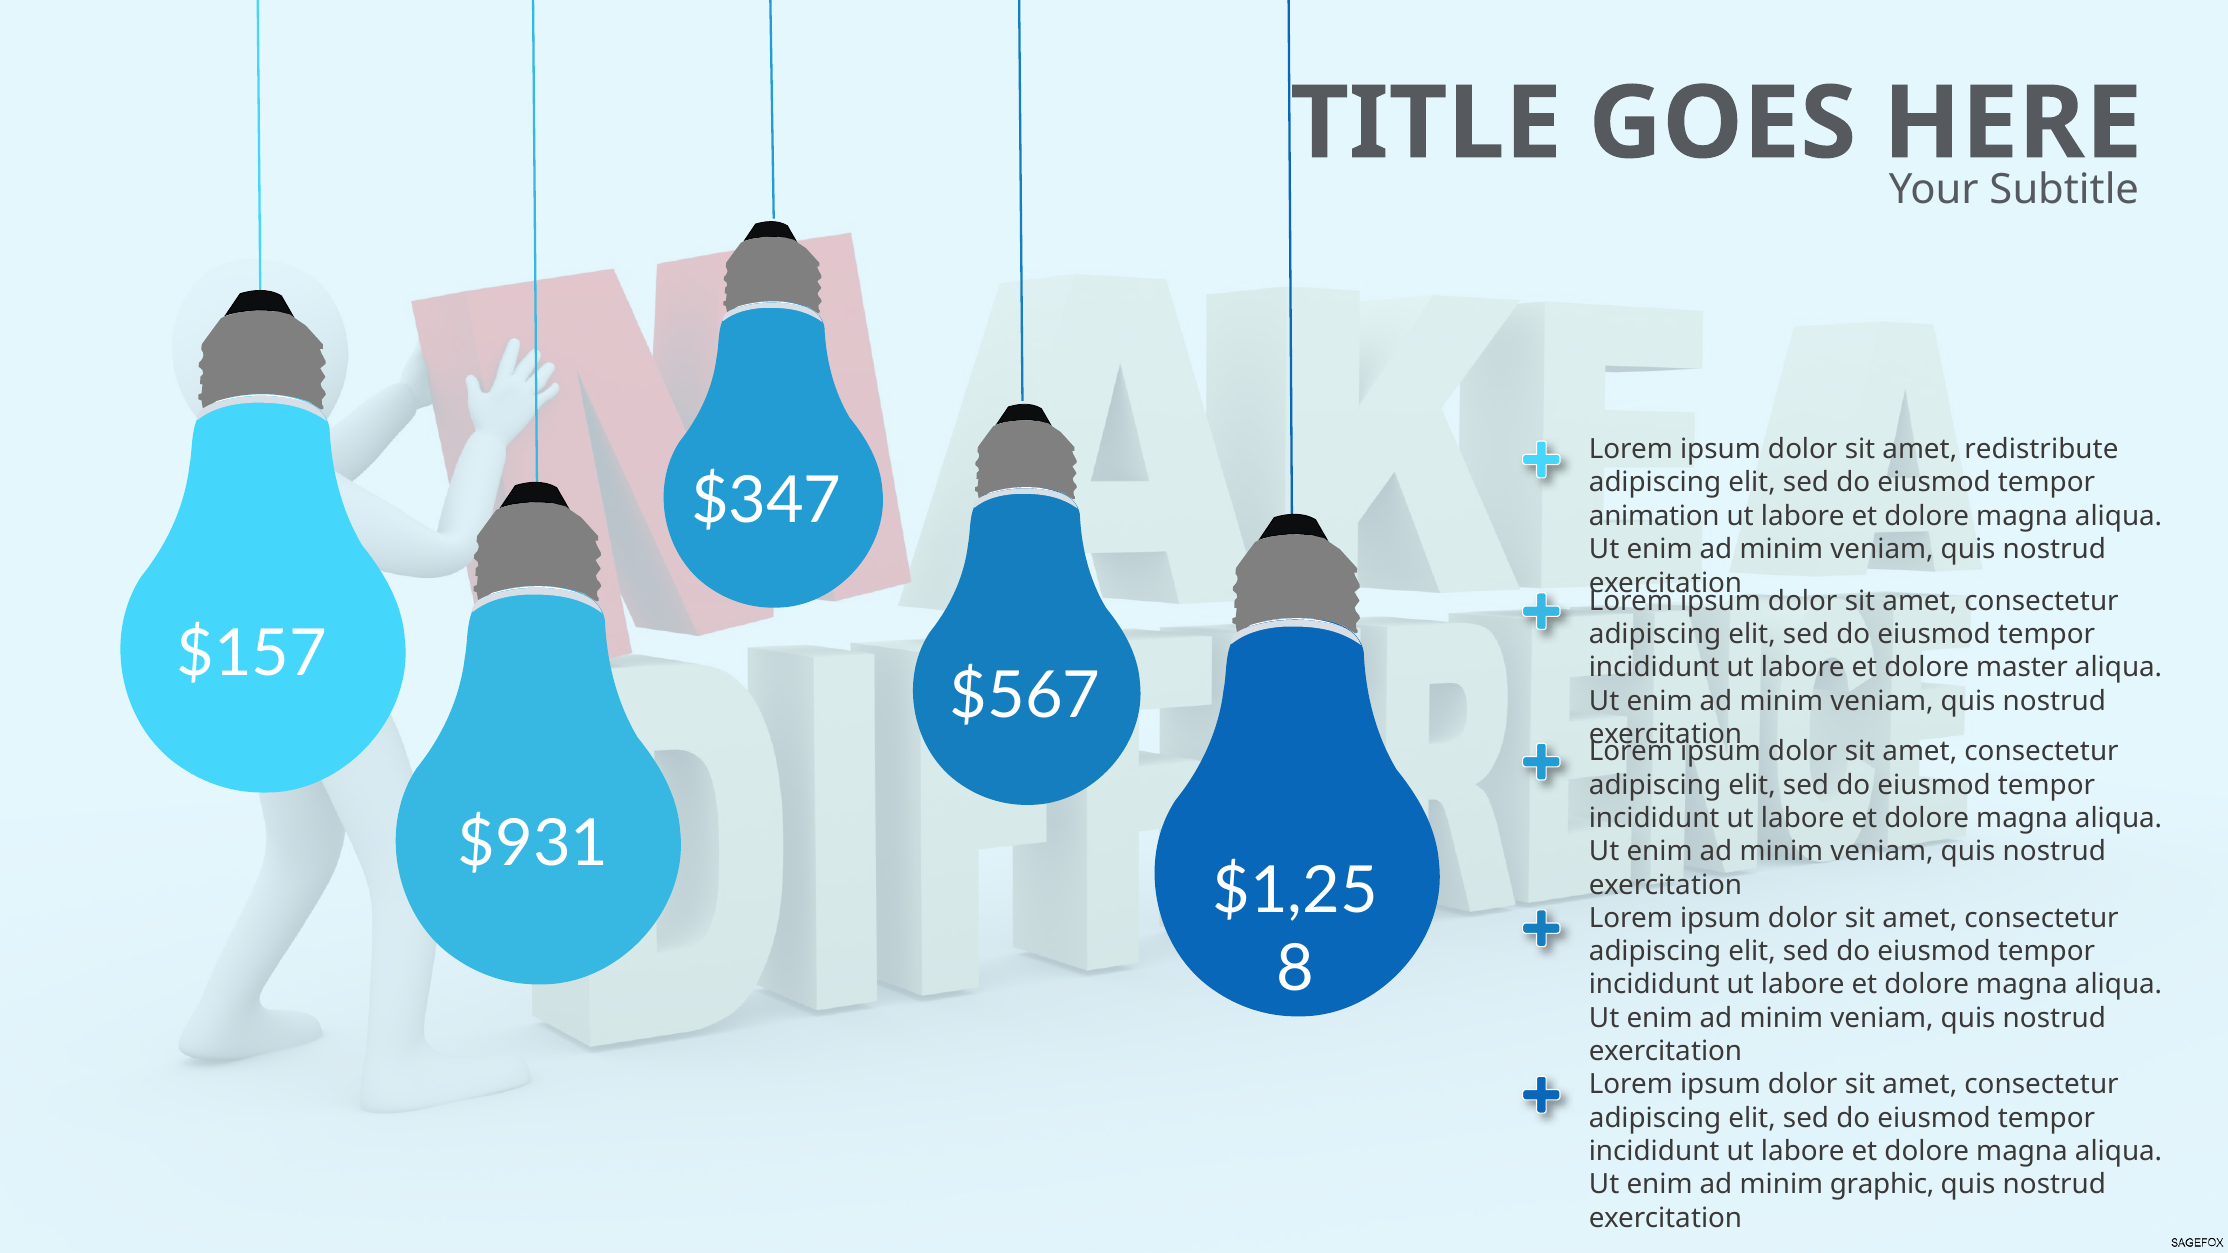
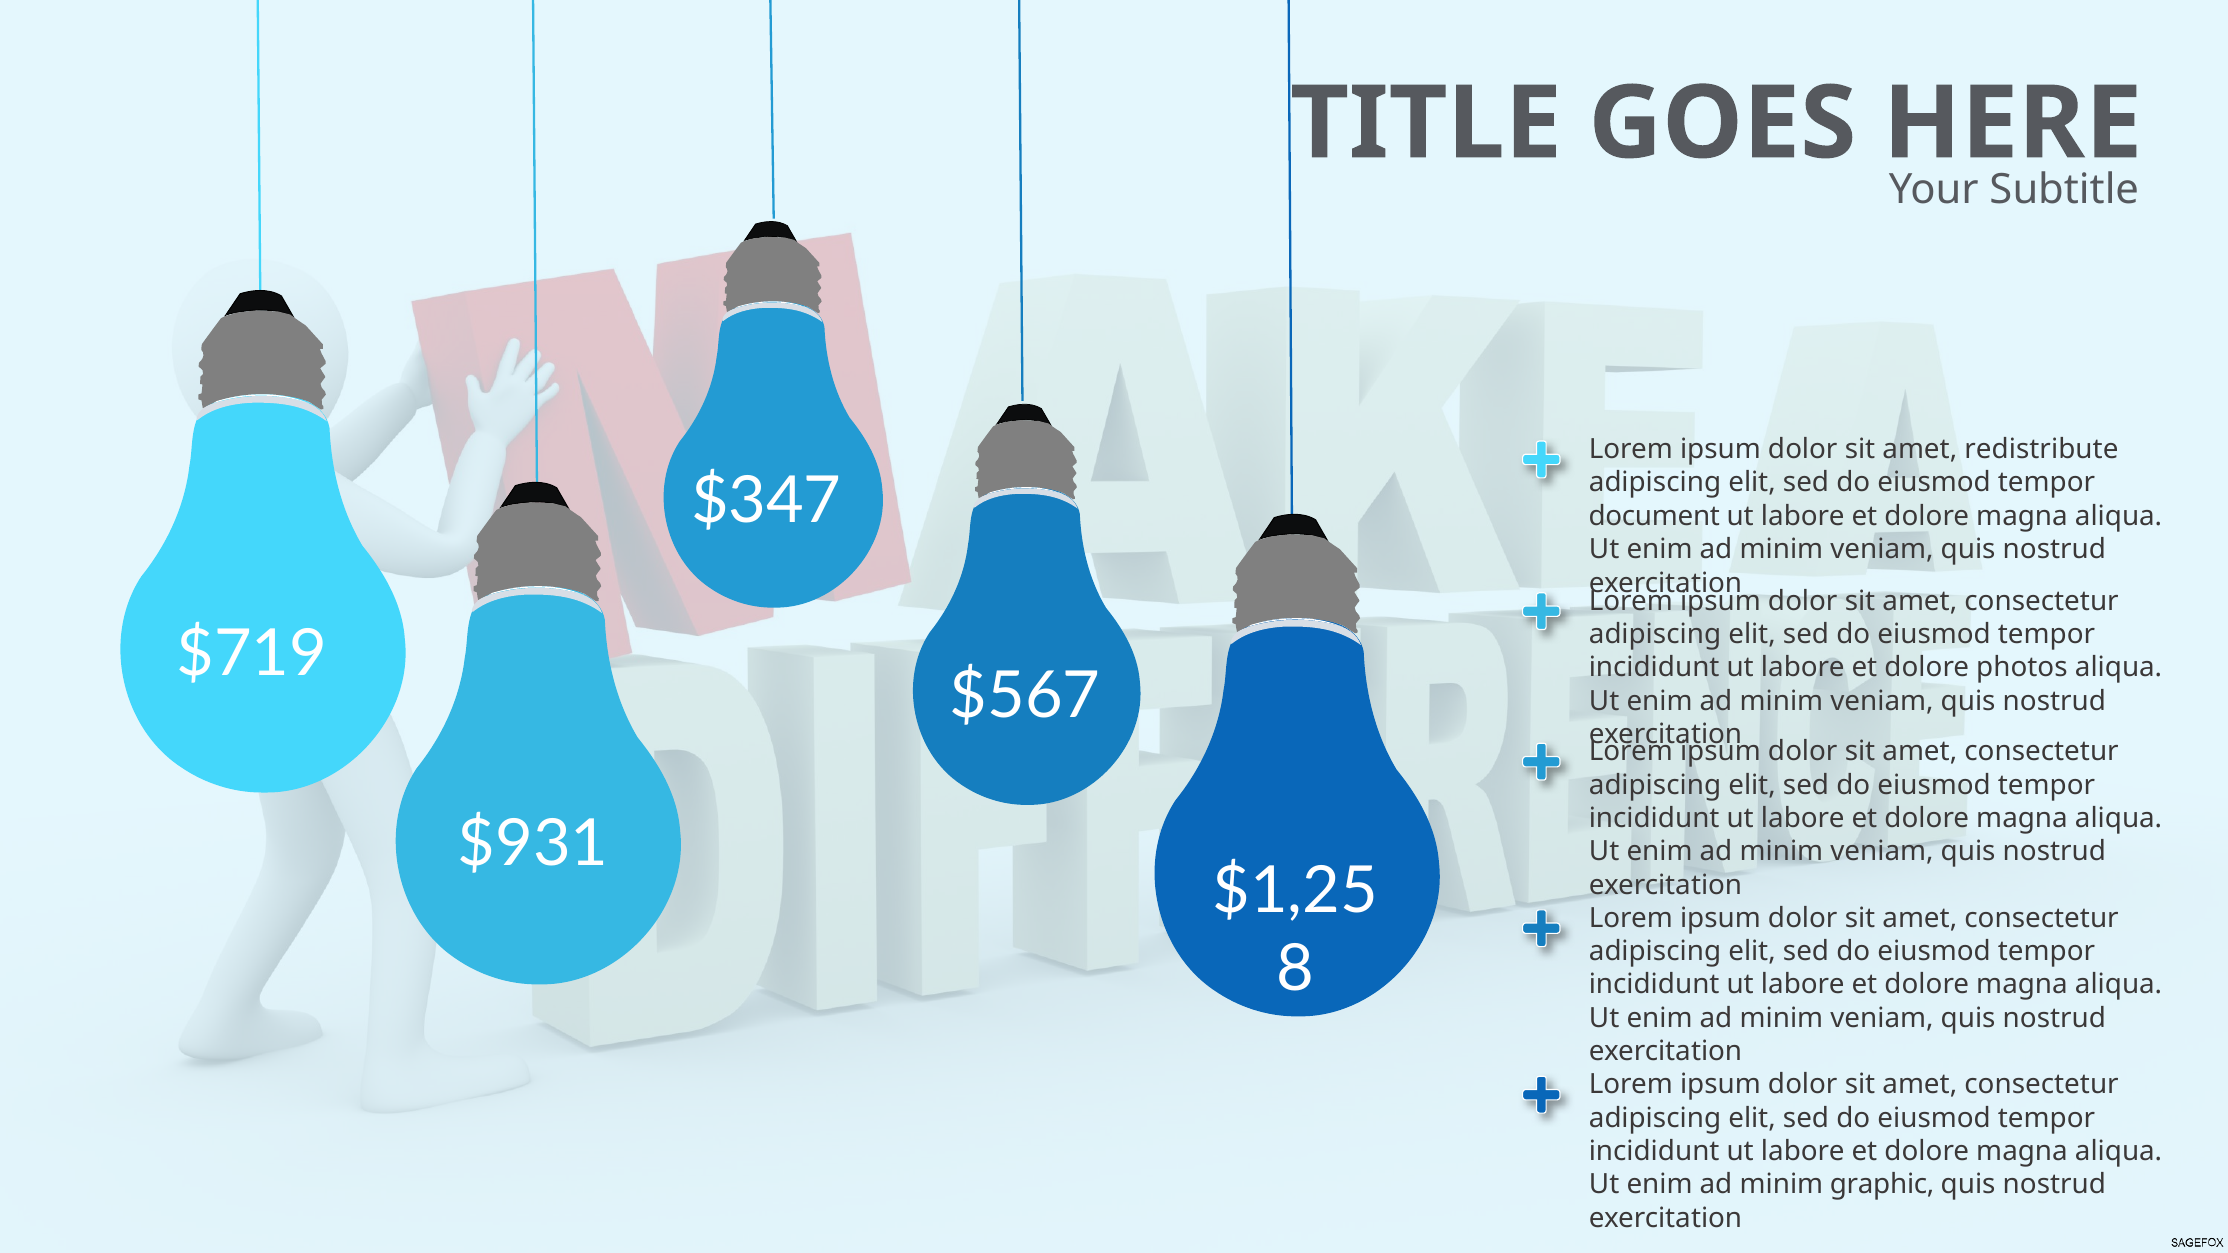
animation: animation -> document
$157: $157 -> $719
master: master -> photos
